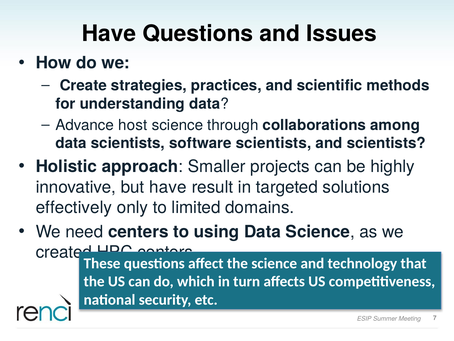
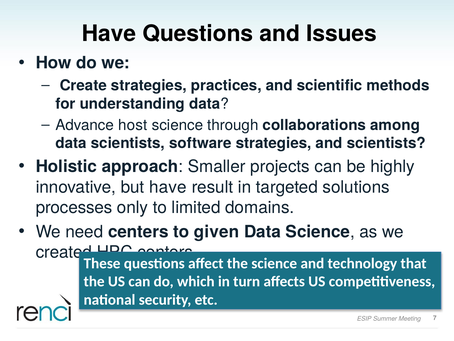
software scientists: scientists -> strategies
effectively: effectively -> processes
using: using -> given
